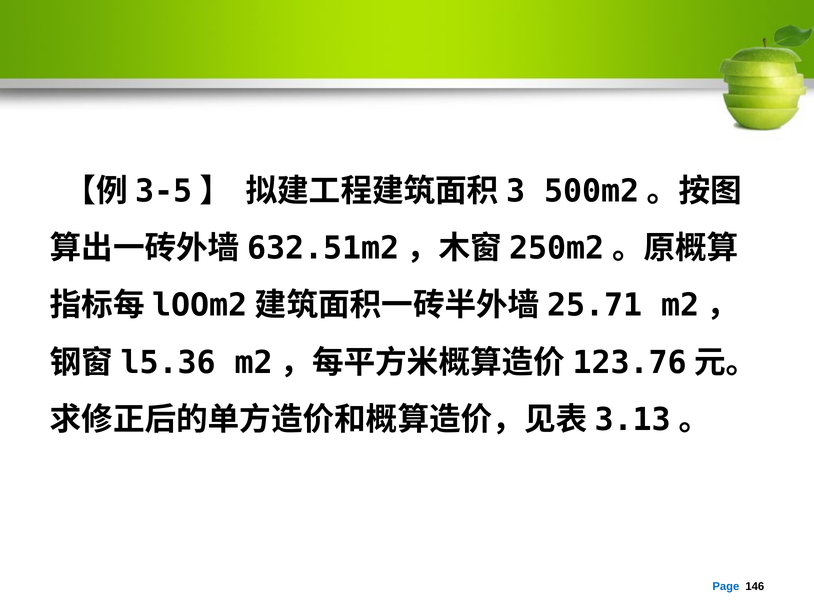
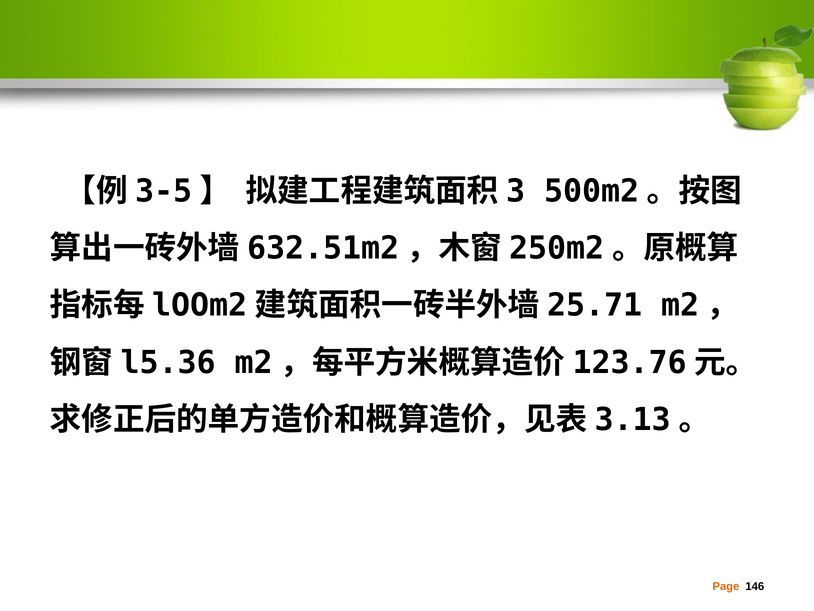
Page colour: blue -> orange
